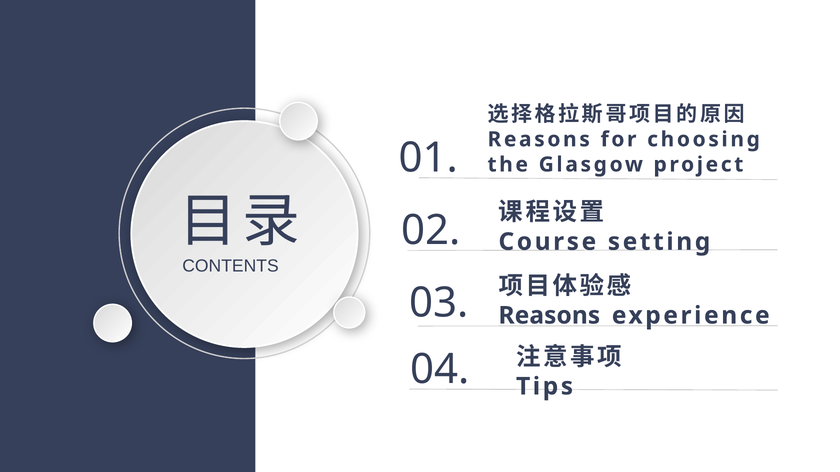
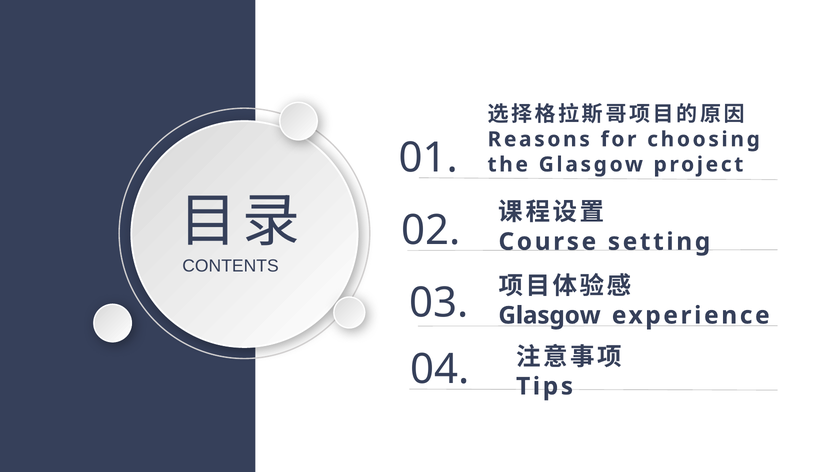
Reasons at (549, 316): Reasons -> Glasgow
